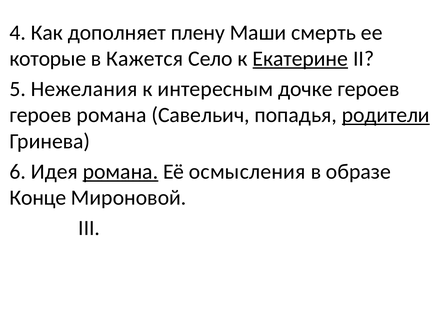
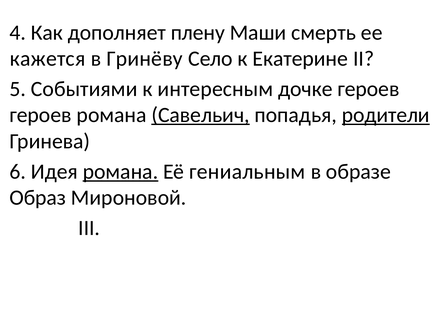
которые: которые -> кажется
Кажется: Кажется -> Гринёву
Екатерине underline: present -> none
Нежелания: Нежелания -> Событиями
Савельич underline: none -> present
осмысления: осмысления -> гениальным
Конце: Конце -> Образ
